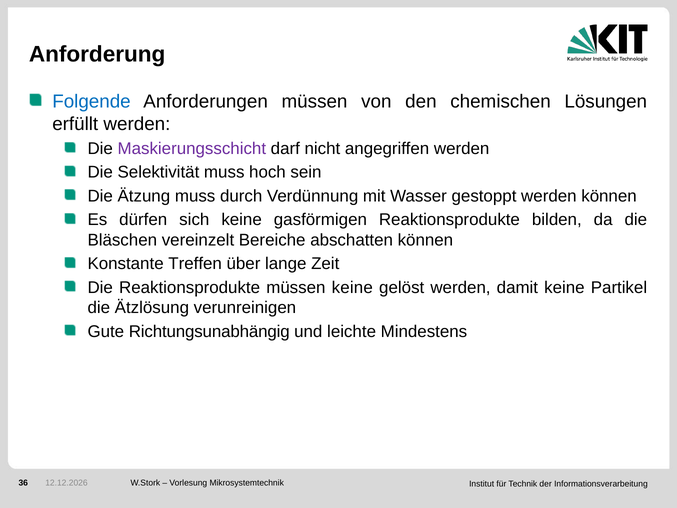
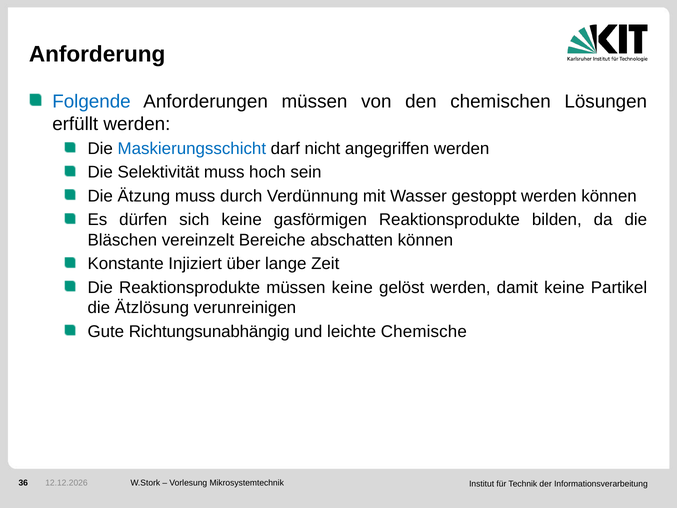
Maskierungsschicht colour: purple -> blue
Treffen: Treffen -> Injiziert
Mindestens: Mindestens -> Chemische
